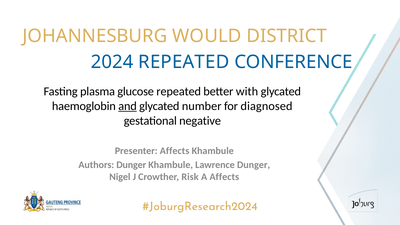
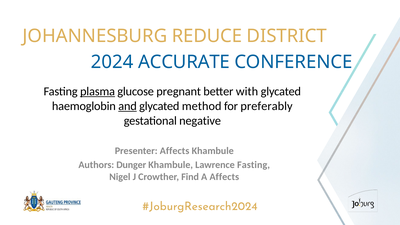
WOULD: WOULD -> REDUCE
2024 REPEATED: REPEATED -> ACCURATE
plasma underline: none -> present
glucose repeated: repeated -> pregnant
number: number -> method
diagnosed: diagnosed -> preferably
Lawrence Dunger: Dunger -> Fasting
Risk: Risk -> Find
